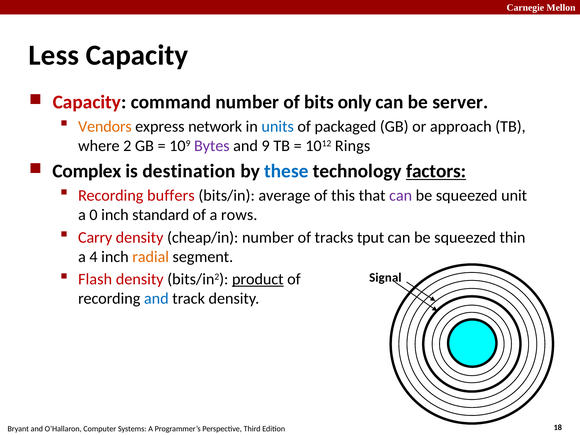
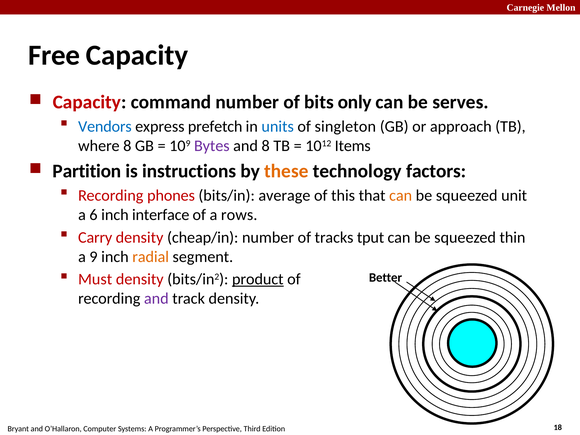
Less: Less -> Free
server: server -> serves
Vendors colour: orange -> blue
network: network -> prefetch
packaged: packaged -> singleton
where 2: 2 -> 8
and 9: 9 -> 8
Rings: Rings -> Items
Complex: Complex -> Partition
destination: destination -> instructions
these colour: blue -> orange
factors underline: present -> none
buffers: buffers -> phones
can at (401, 195) colour: purple -> orange
0: 0 -> 6
standard: standard -> interface
4: 4 -> 9
Flash: Flash -> Must
Signal: Signal -> Better
and at (156, 299) colour: blue -> purple
